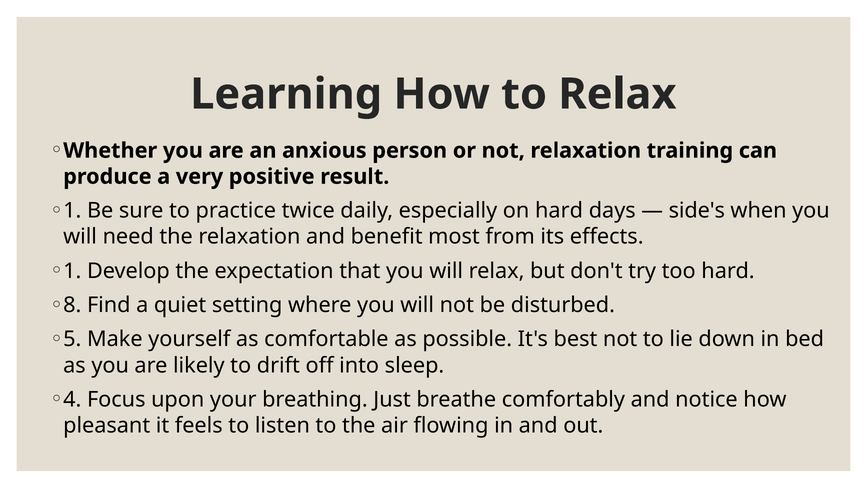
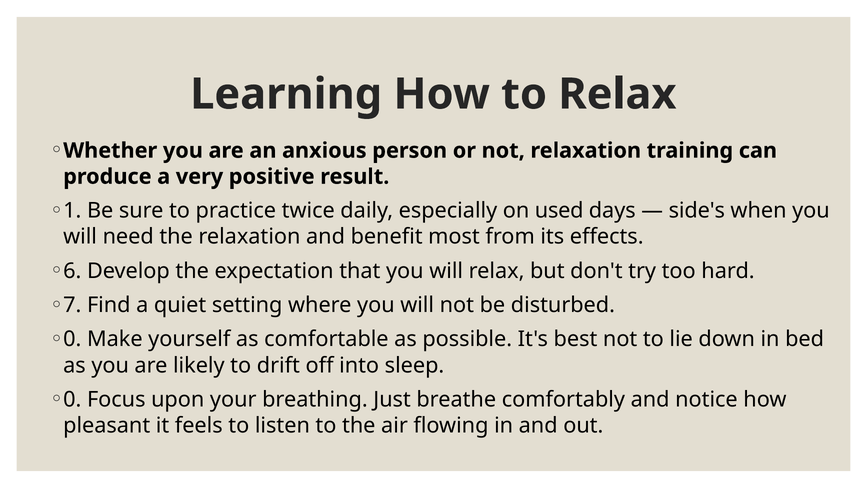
on hard: hard -> used
1 at (72, 271): 1 -> 6
8: 8 -> 7
5 at (72, 339): 5 -> 0
4 at (72, 399): 4 -> 0
